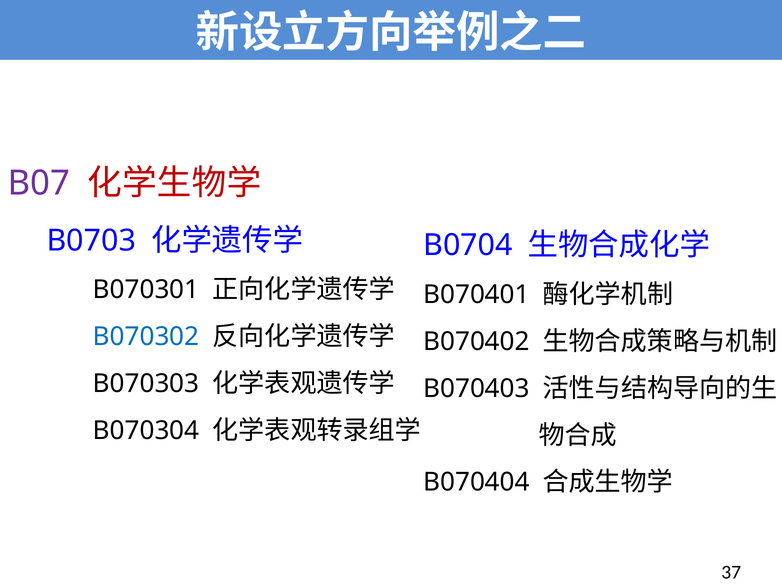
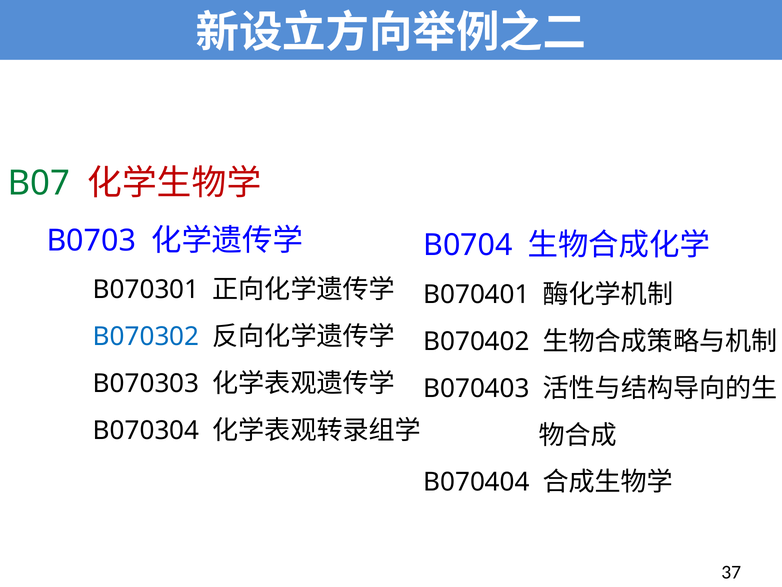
B07 colour: purple -> green
